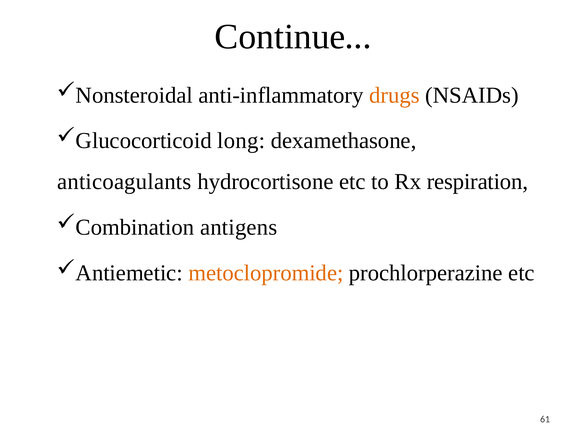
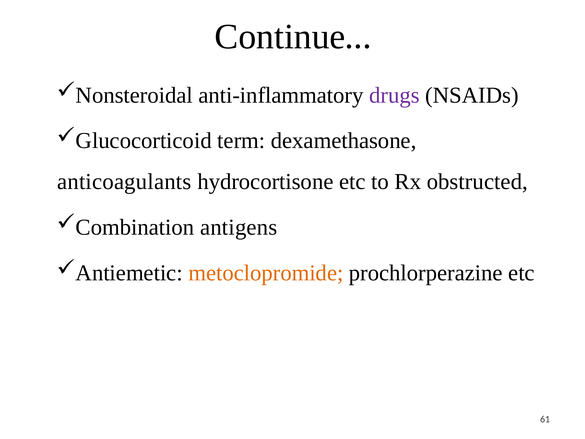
drugs colour: orange -> purple
long: long -> term
respiration: respiration -> obstructed
